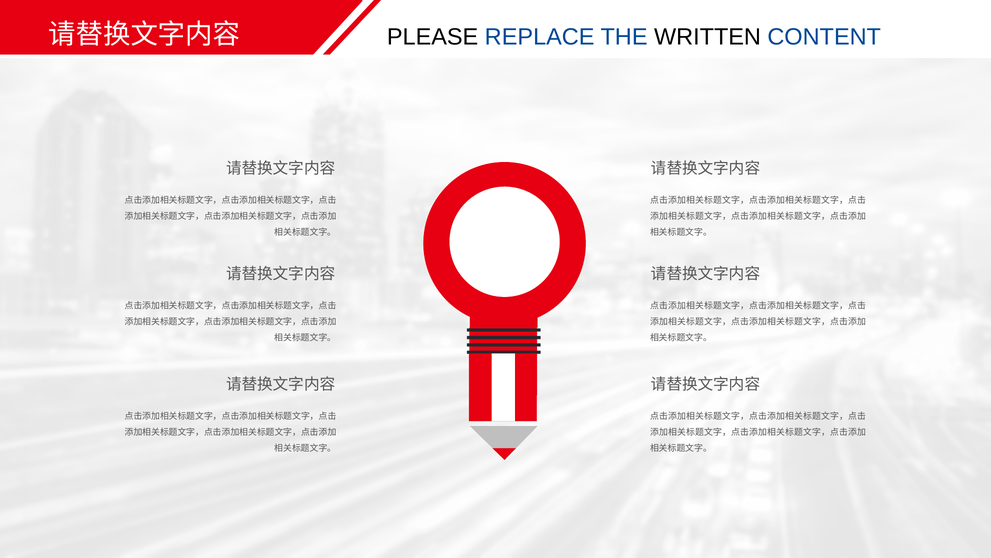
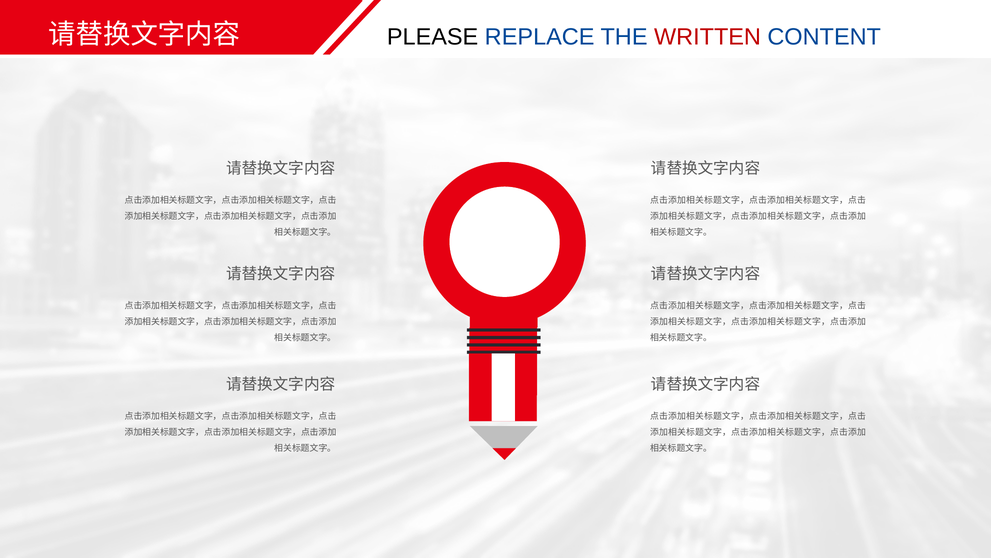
WRITTEN colour: black -> red
